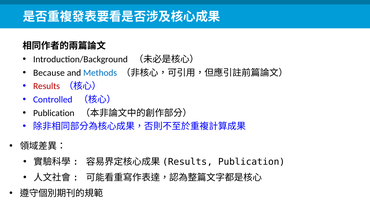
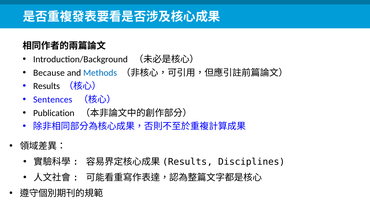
Results colour: red -> black
Controlled: Controlled -> Sentences
Publication at (251, 162): Publication -> Disciplines
